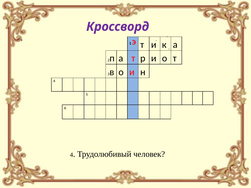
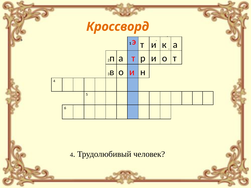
Кроссворд colour: purple -> orange
